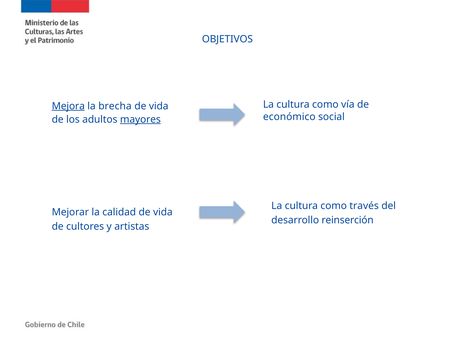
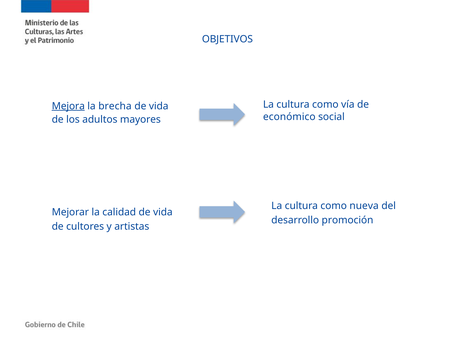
mayores underline: present -> none
través: través -> nueva
reinserción: reinserción -> promoción
